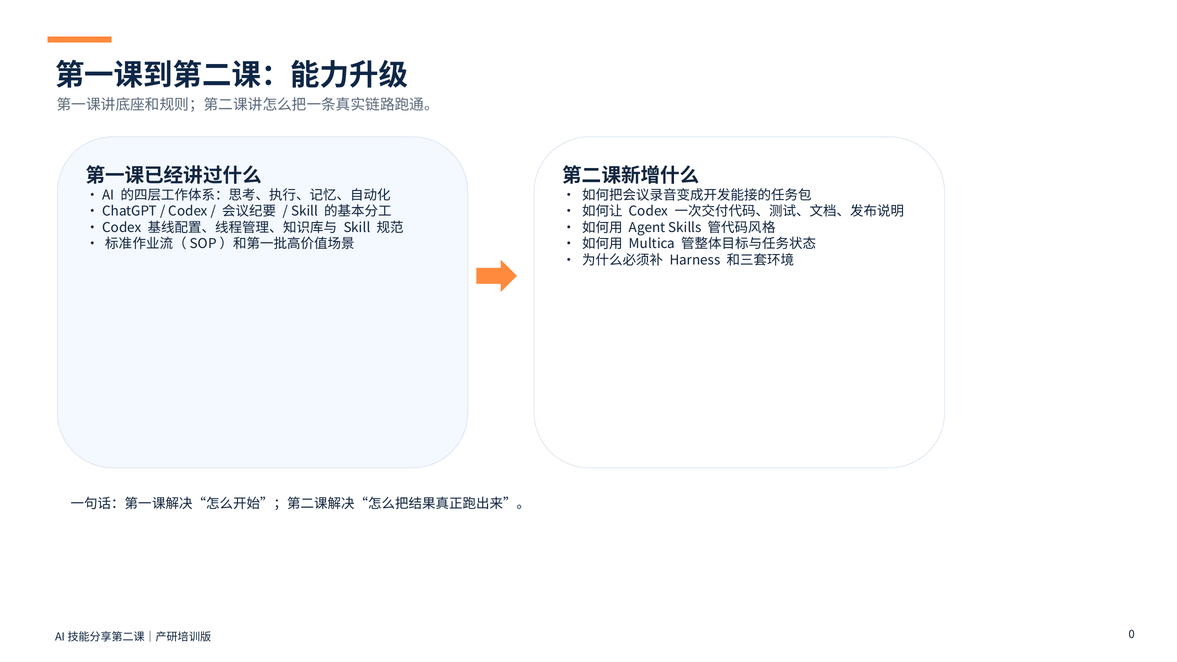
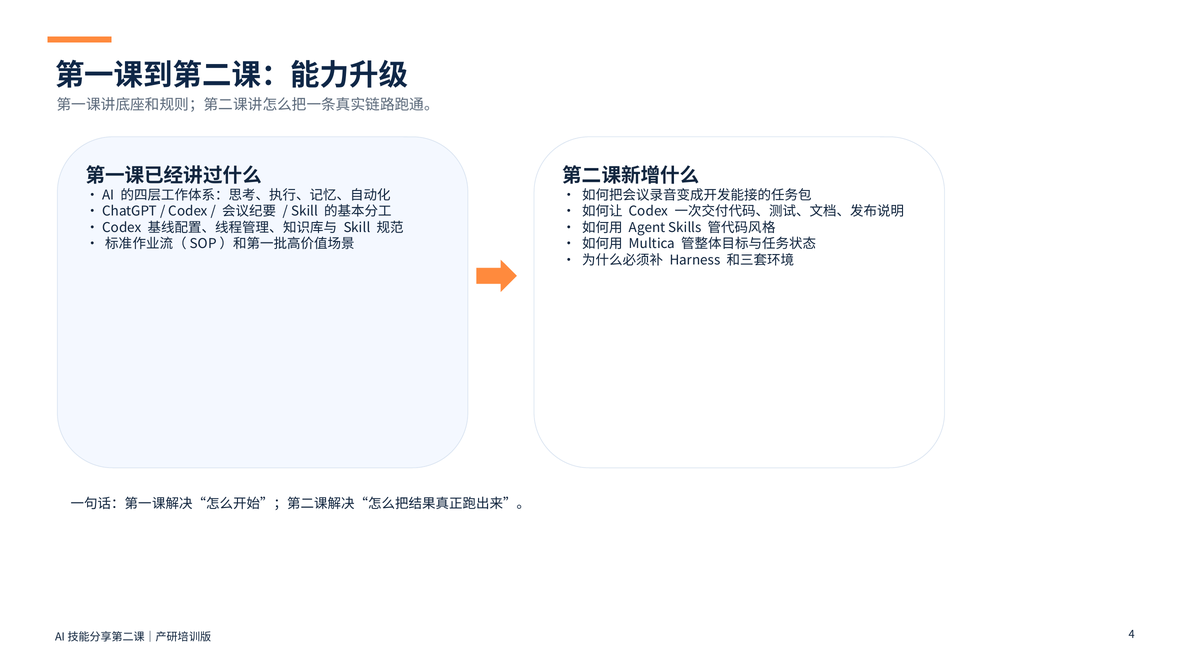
0: 0 -> 4
